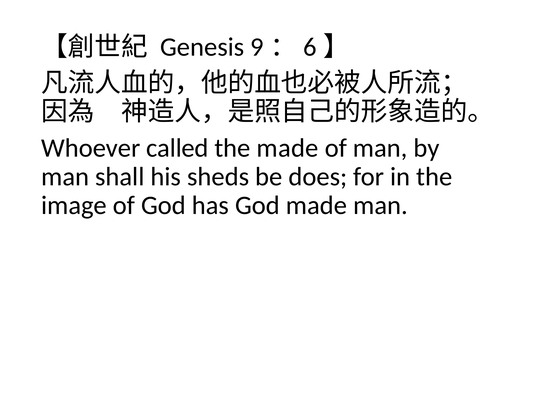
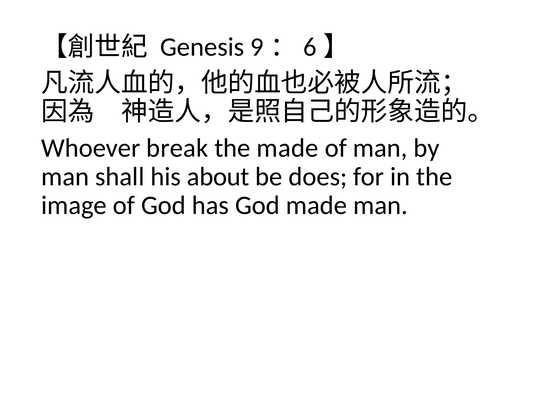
called: called -> break
sheds: sheds -> about
